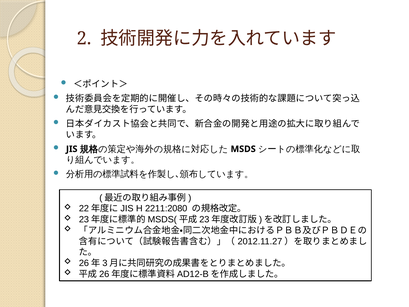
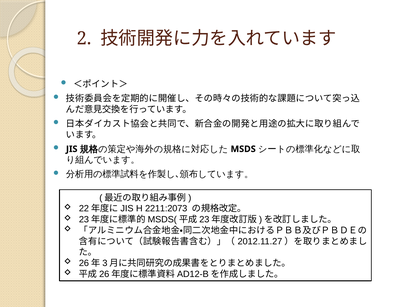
2211:2080: 2211:2080 -> 2211:2073
